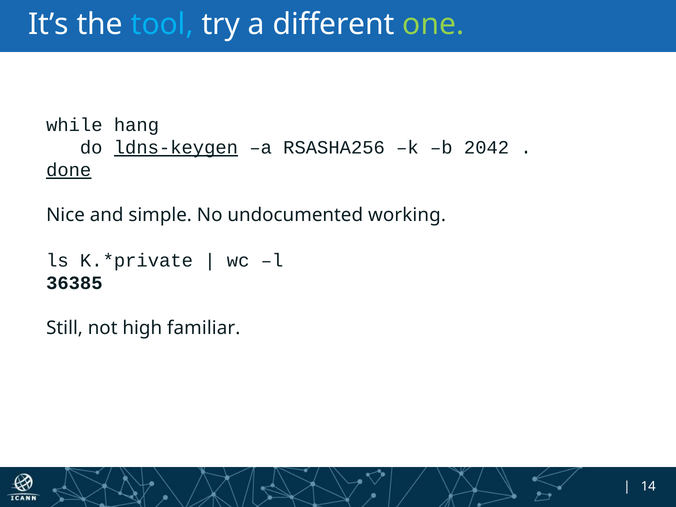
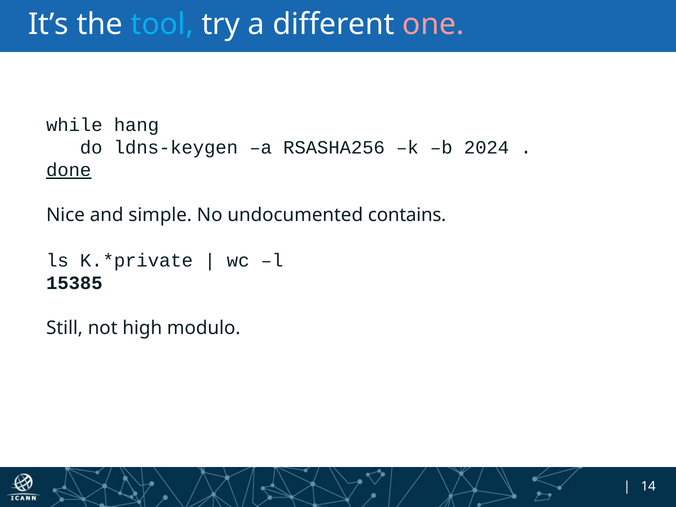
one colour: light green -> pink
ldns-keygen underline: present -> none
2042: 2042 -> 2024
working: working -> contains
36385: 36385 -> 15385
familiar: familiar -> modulo
